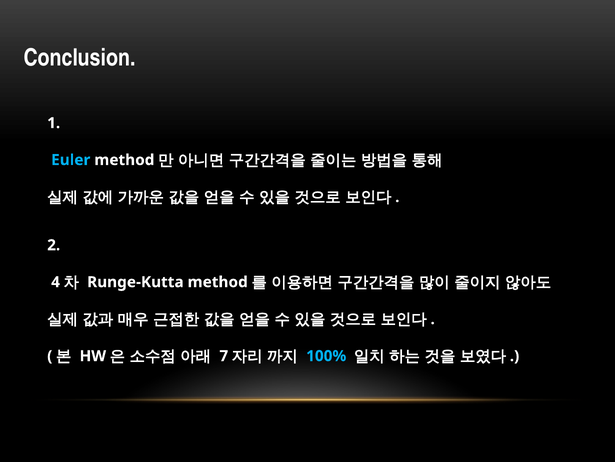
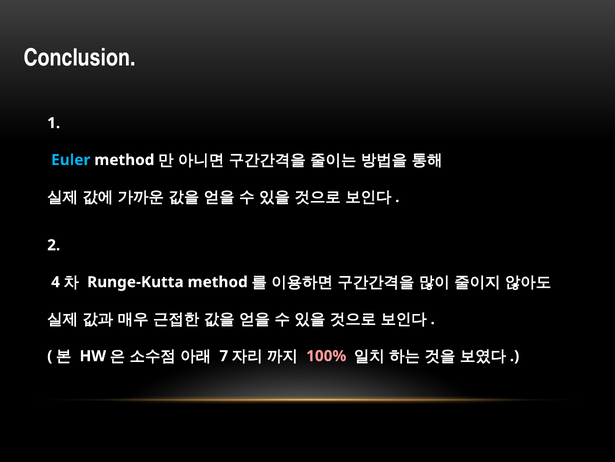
100% colour: light blue -> pink
